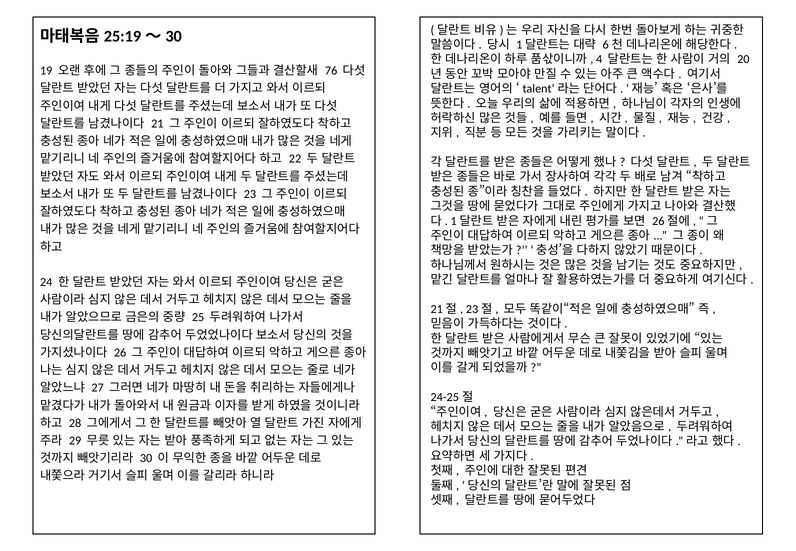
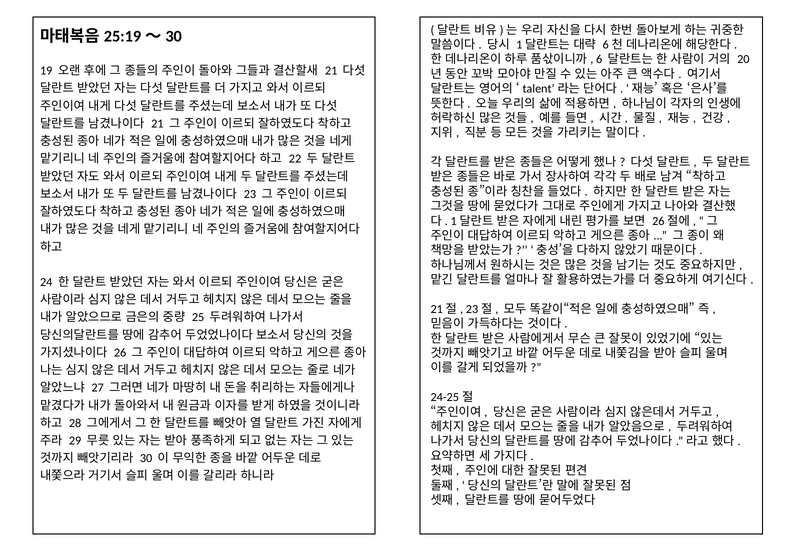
4: 4 -> 6
76 at (331, 71): 76 -> 21
